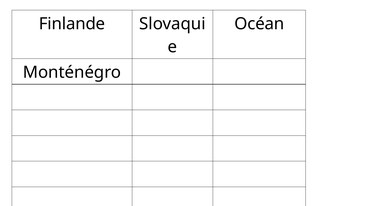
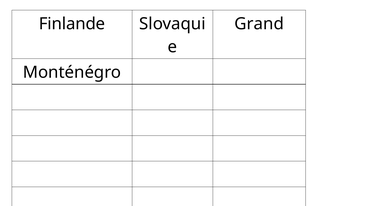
Océan: Océan -> Grand
